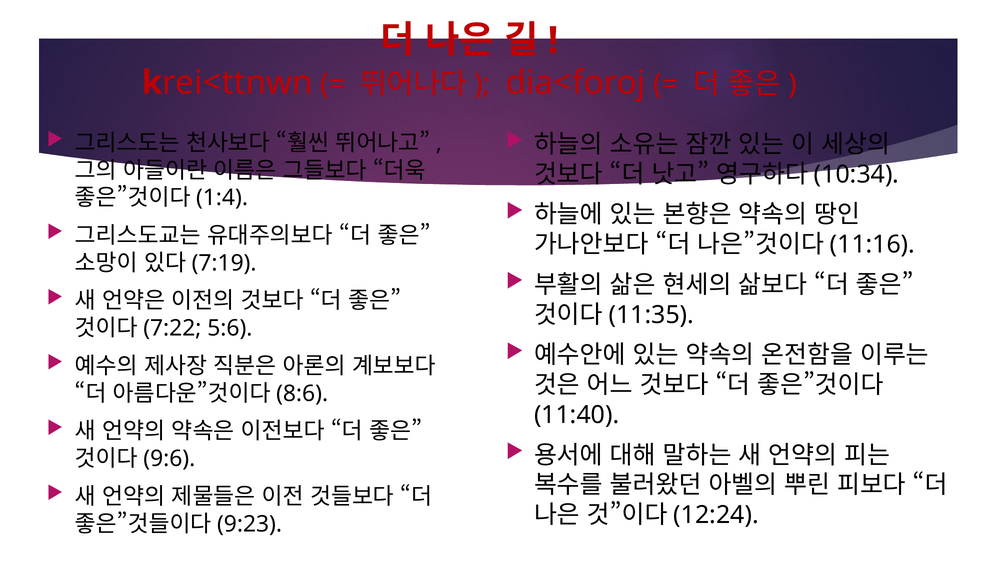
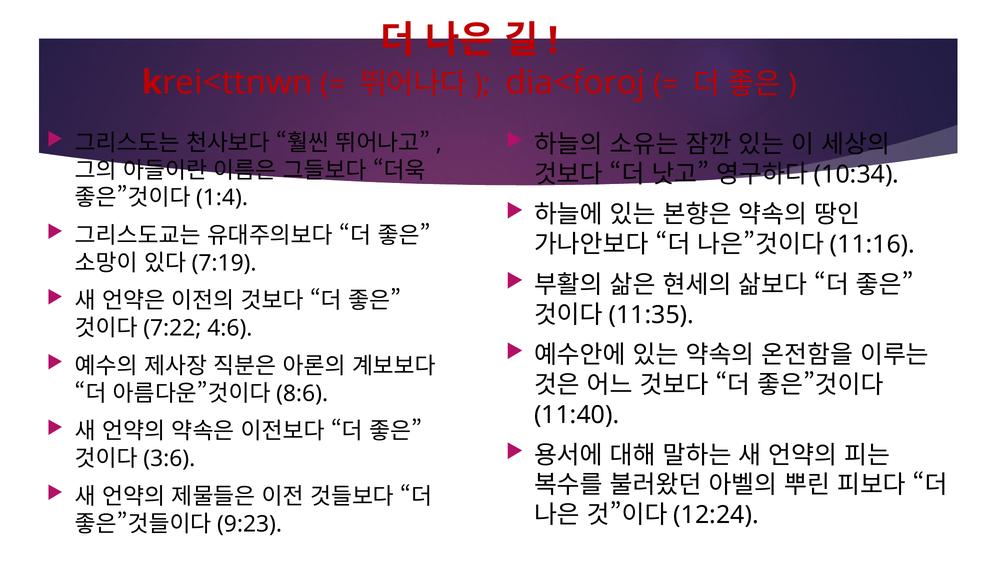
5:6: 5:6 -> 4:6
9:6: 9:6 -> 3:6
